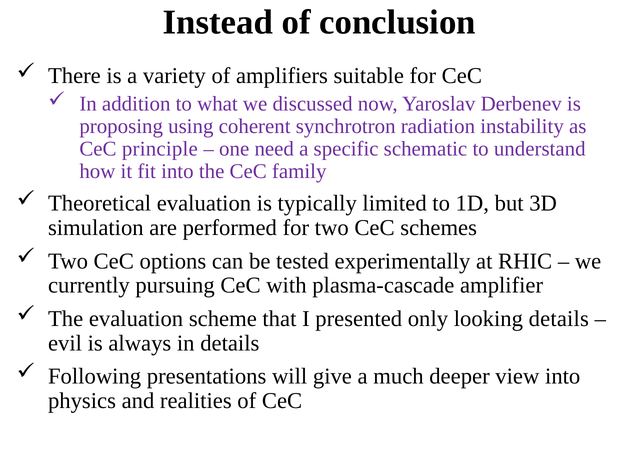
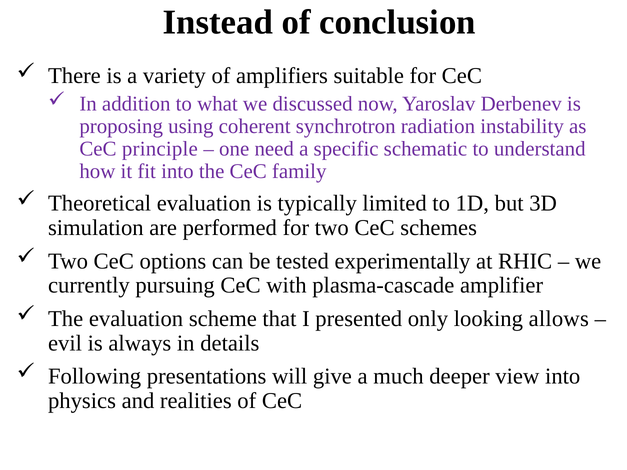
looking details: details -> allows
